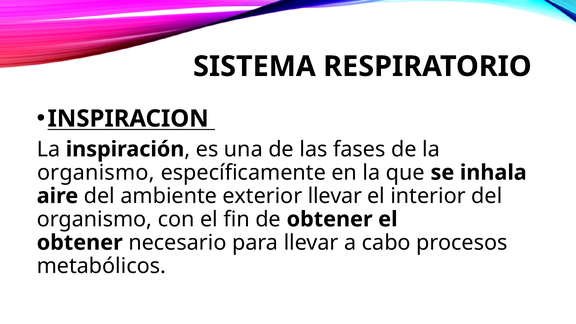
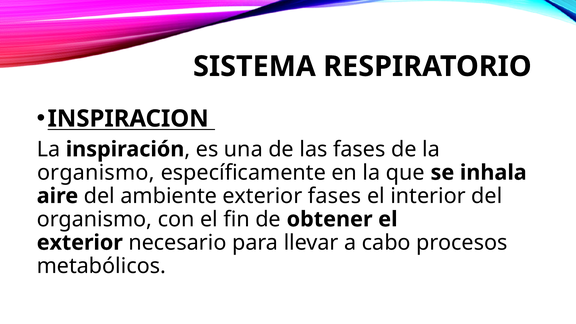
exterior llevar: llevar -> fases
obtener at (80, 243): obtener -> exterior
